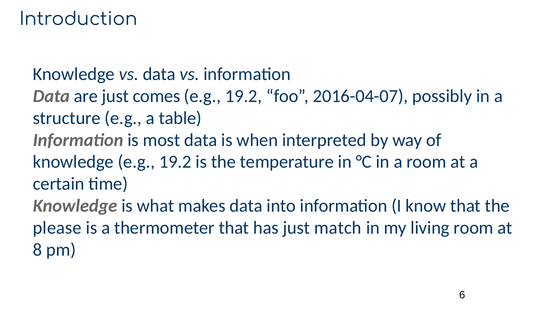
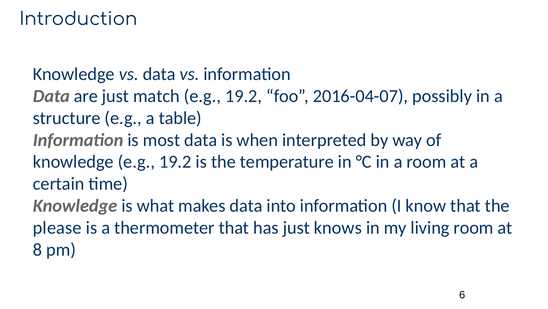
comes: comes -> match
match: match -> knows
